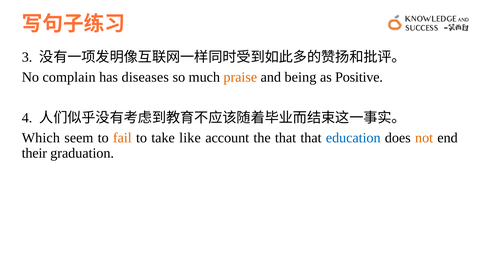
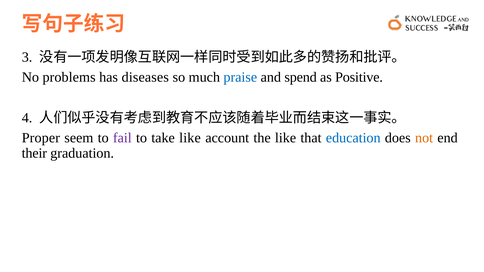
complain: complain -> problems
praise colour: orange -> blue
being: being -> spend
Which: Which -> Proper
fail colour: orange -> purple
the that: that -> like
